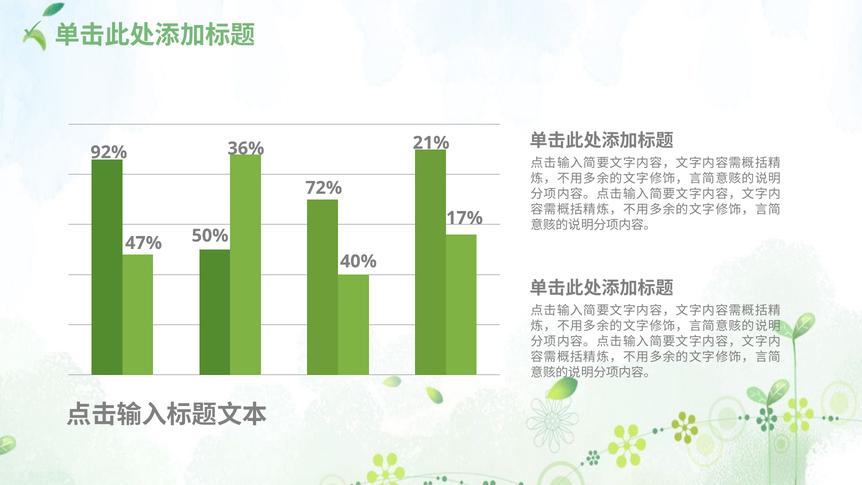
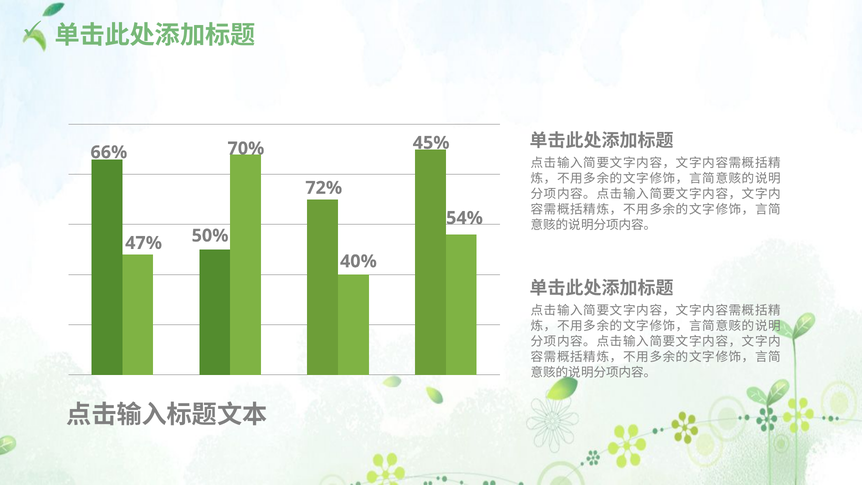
21%: 21% -> 45%
36%: 36% -> 70%
92%: 92% -> 66%
17%: 17% -> 54%
